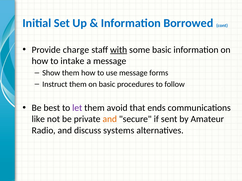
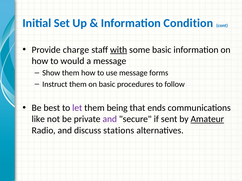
Borrowed: Borrowed -> Condition
intake: intake -> would
avoid: avoid -> being
and at (110, 119) colour: orange -> purple
Amateur underline: none -> present
systems: systems -> stations
